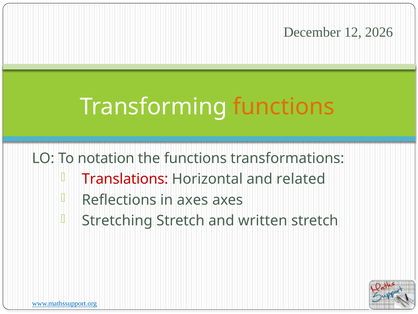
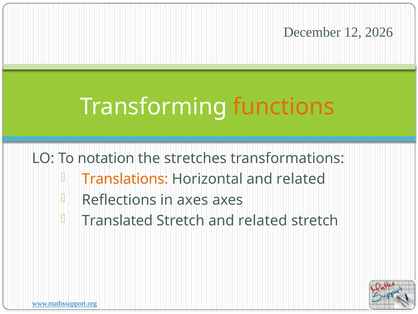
the functions: functions -> stretches
Translations colour: red -> orange
Stretching: Stretching -> Translated
Stretch and written: written -> related
